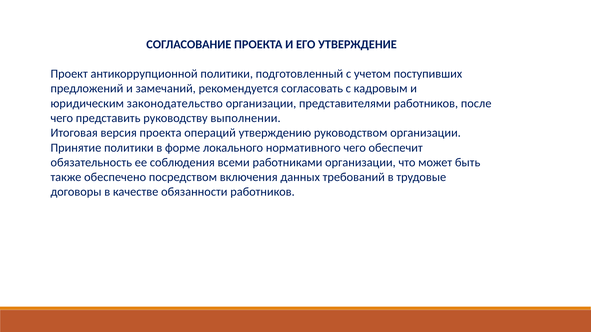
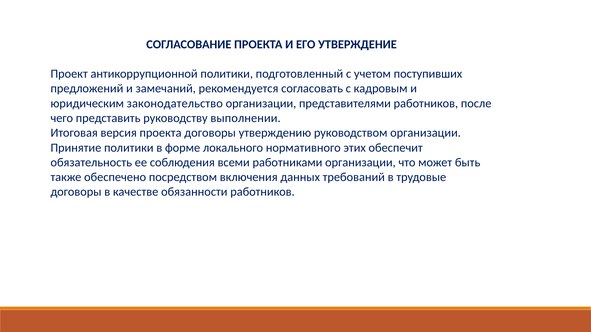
проекта операций: операций -> договоры
нормативного чего: чего -> этих
